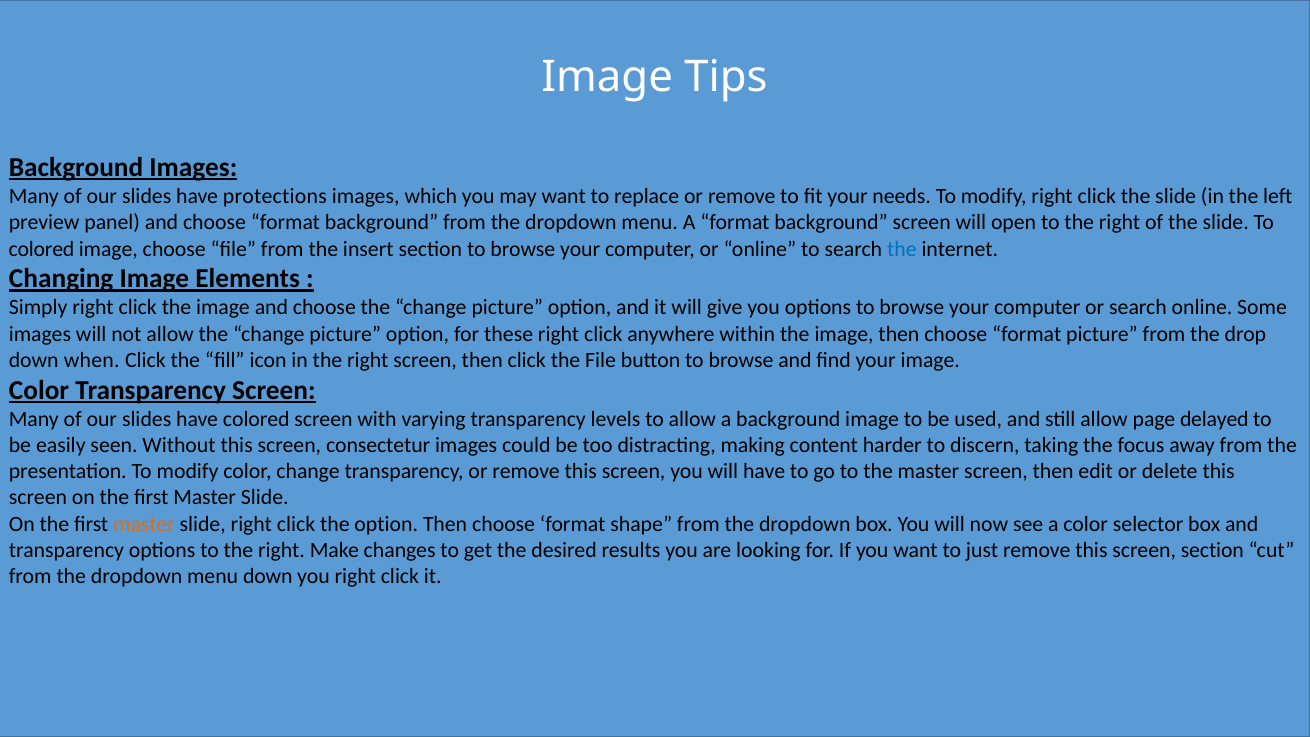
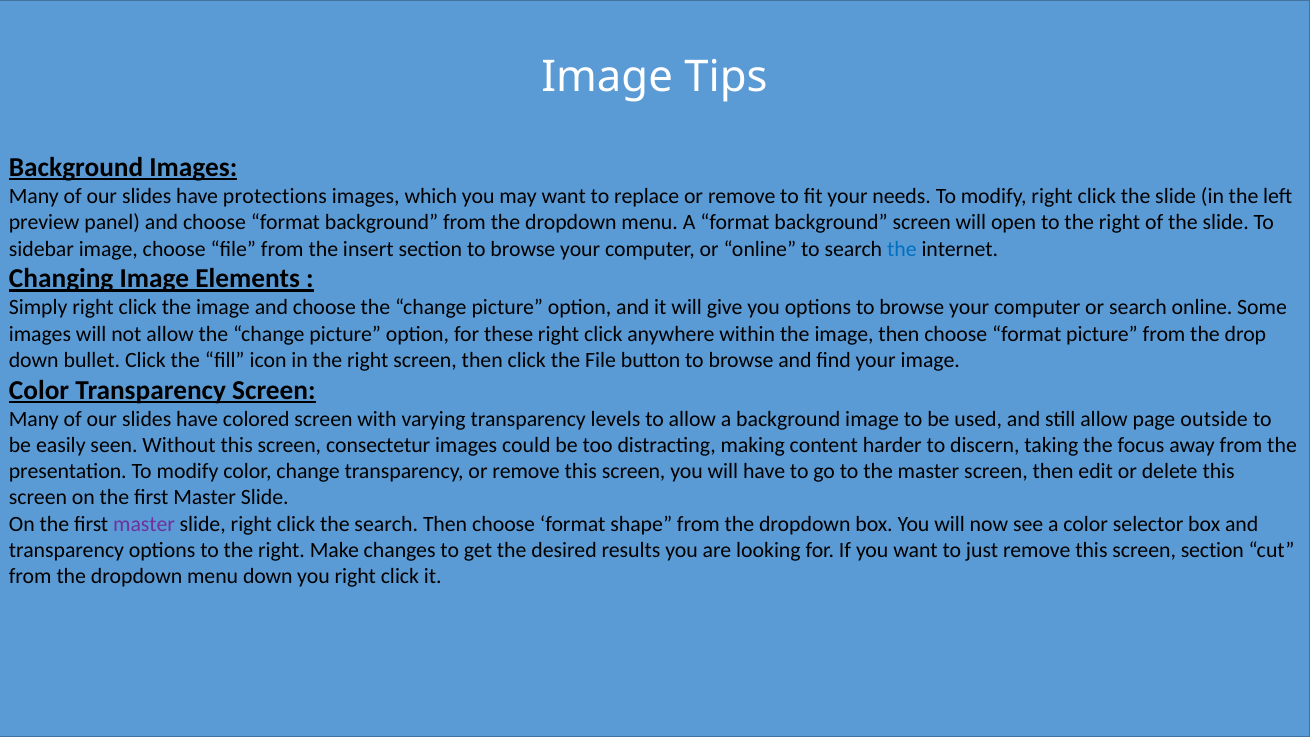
colored at (42, 249): colored -> sidebar
when: when -> bullet
delayed: delayed -> outside
master at (144, 524) colour: orange -> purple
the option: option -> search
